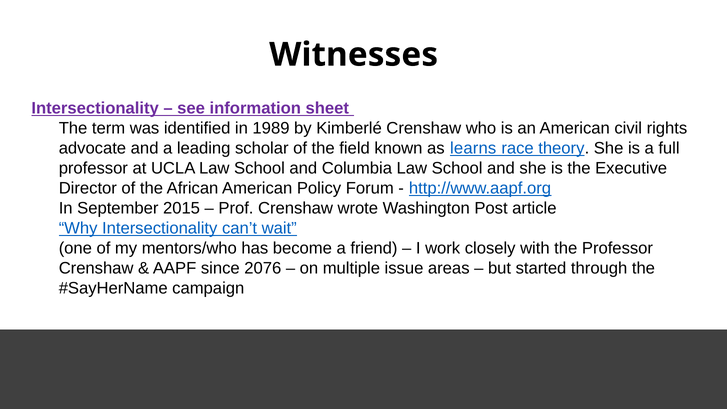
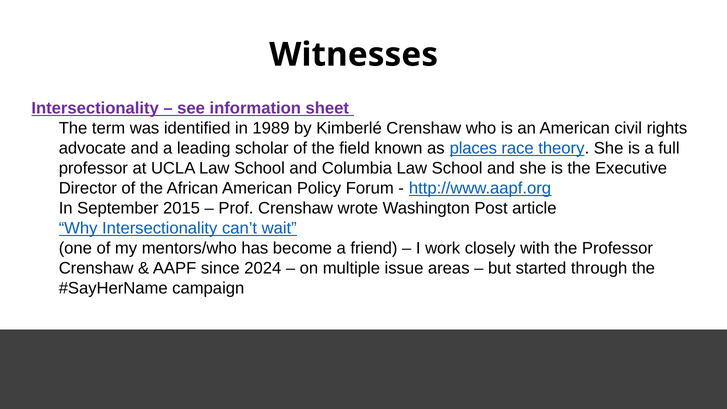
learns: learns -> places
2076: 2076 -> 2024
